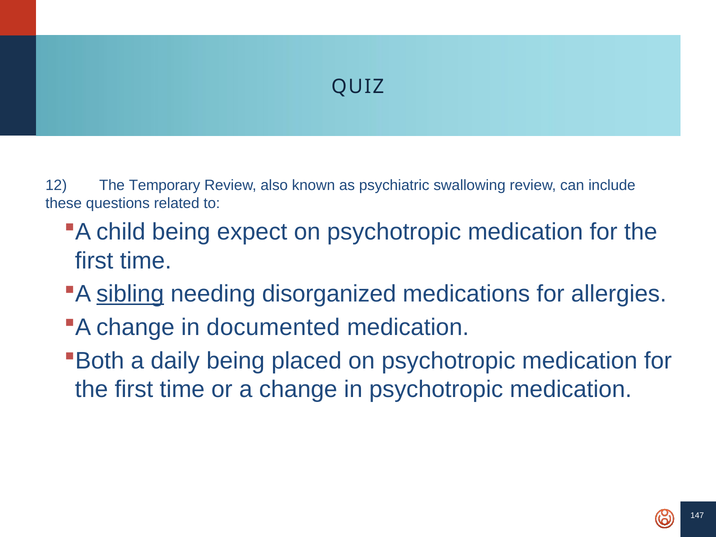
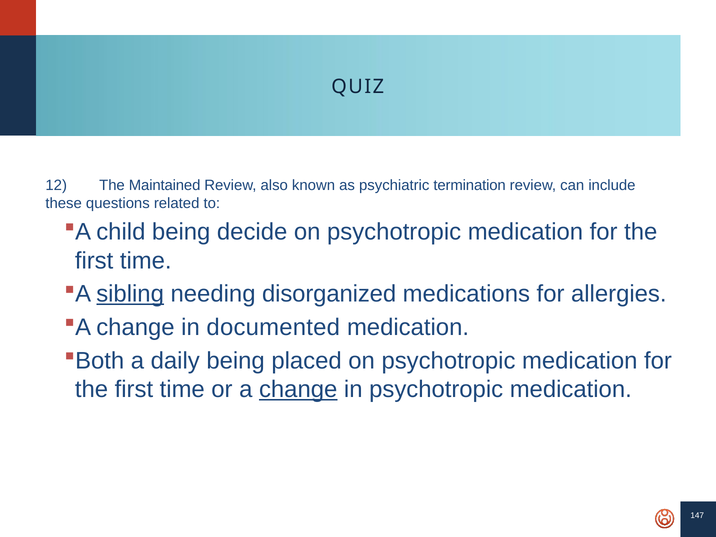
Temporary: Temporary -> Maintained
swallowing: swallowing -> termination
expect: expect -> decide
change at (298, 390) underline: none -> present
